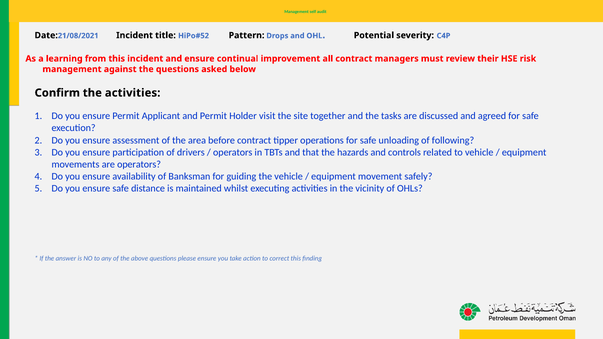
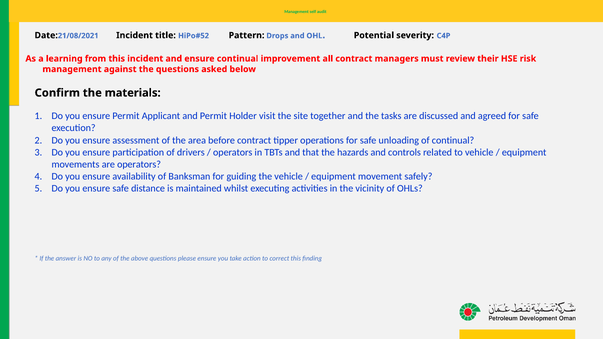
the activities: activities -> materials
of following: following -> continual
